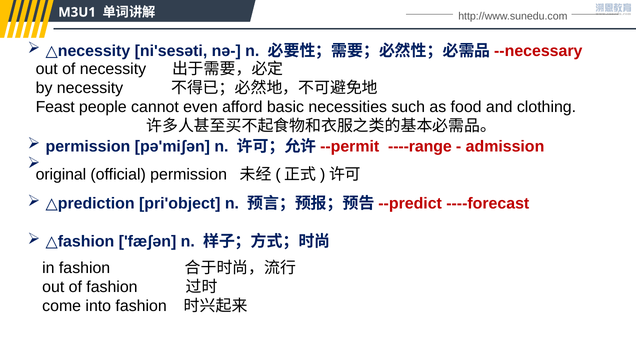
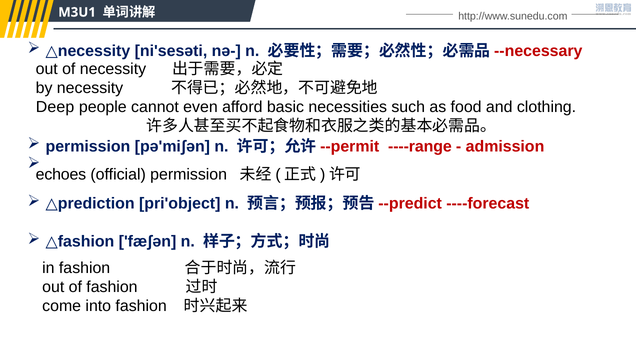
Feast: Feast -> Deep
original: original -> echoes
